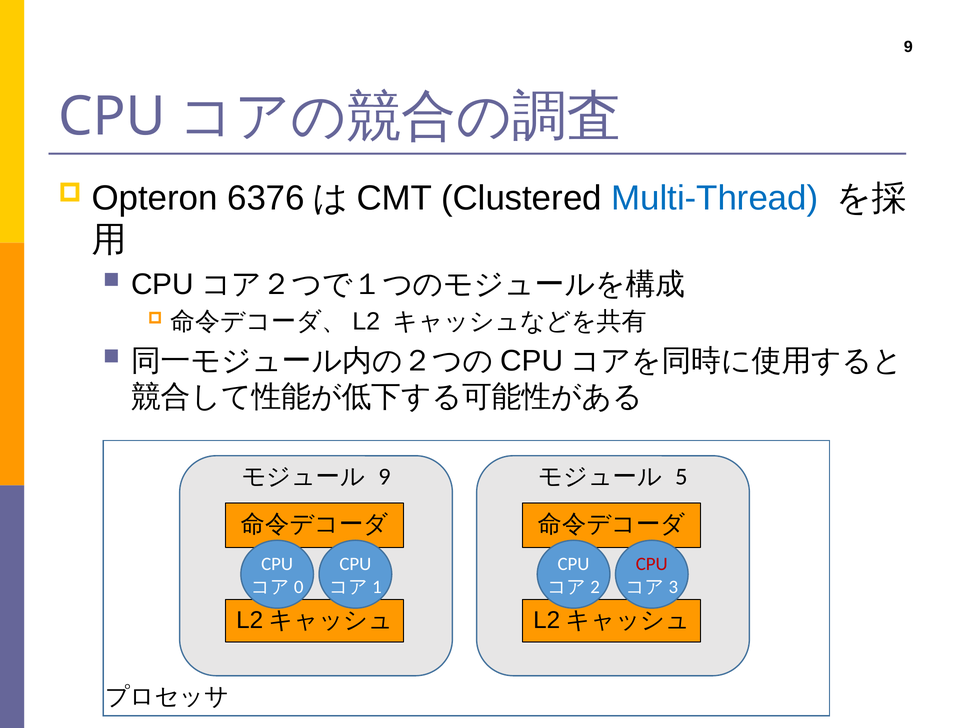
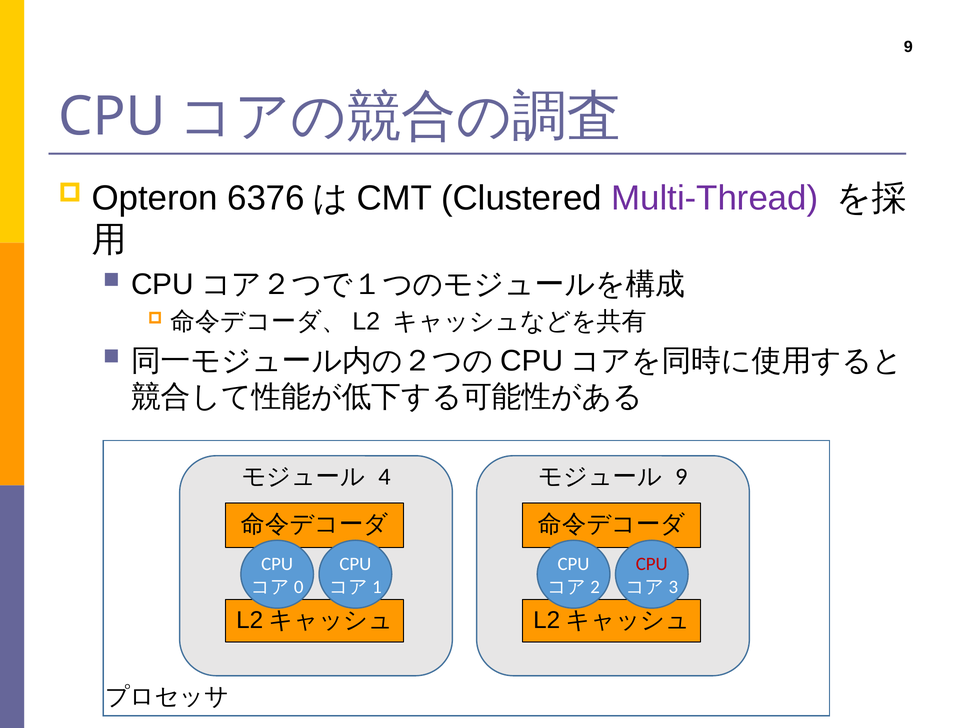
Multi-Thread colour: blue -> purple
9 at (384, 477): 9 -> 4
5 at (681, 477): 5 -> 9
